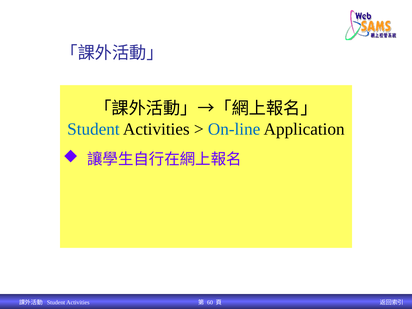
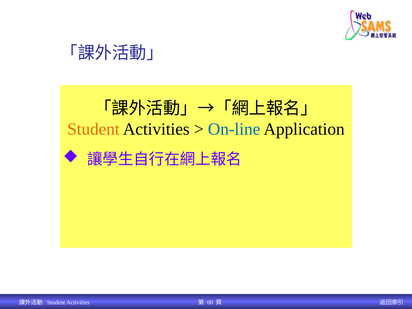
Student at (93, 129) colour: blue -> orange
